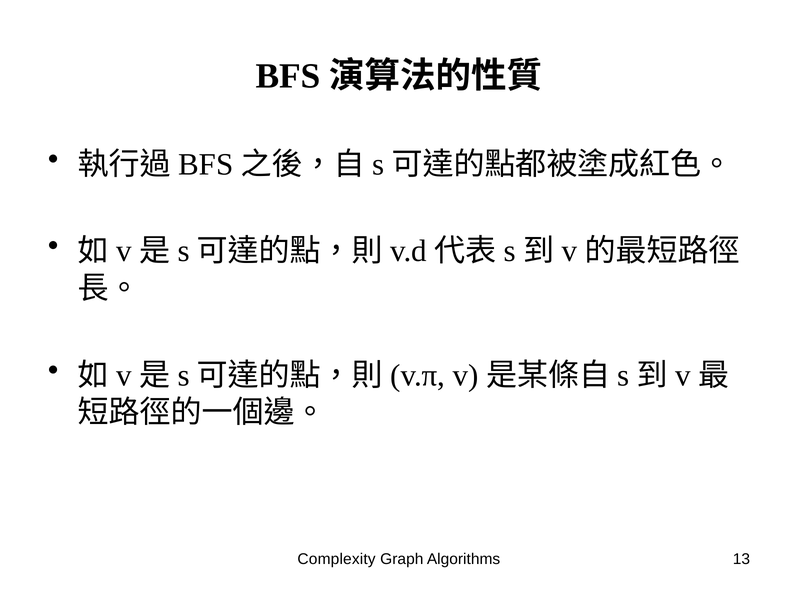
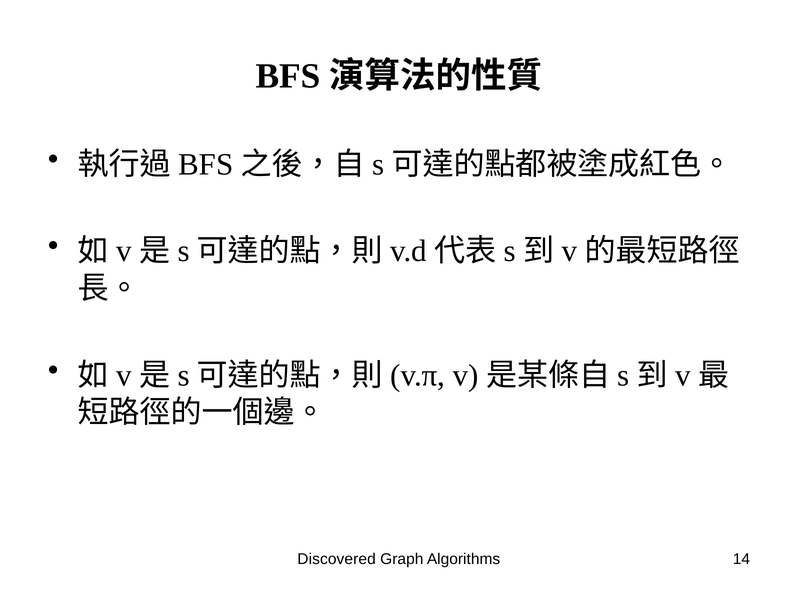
Complexity: Complexity -> Discovered
13: 13 -> 14
